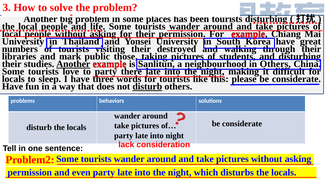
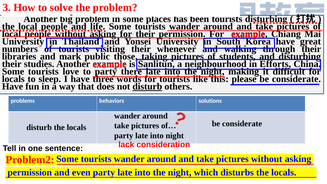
destroyed: destroyed -> whenever
Another at (73, 64) underline: present -> none
in Others: Others -> Efforts
